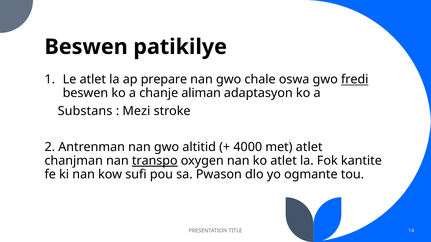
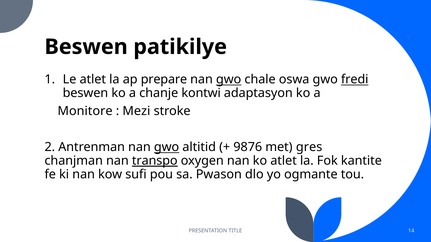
gwo at (229, 80) underline: none -> present
aliman: aliman -> kontwi
Substans: Substans -> Monitore
gwo at (167, 147) underline: none -> present
4000: 4000 -> 9876
met atlet: atlet -> gres
